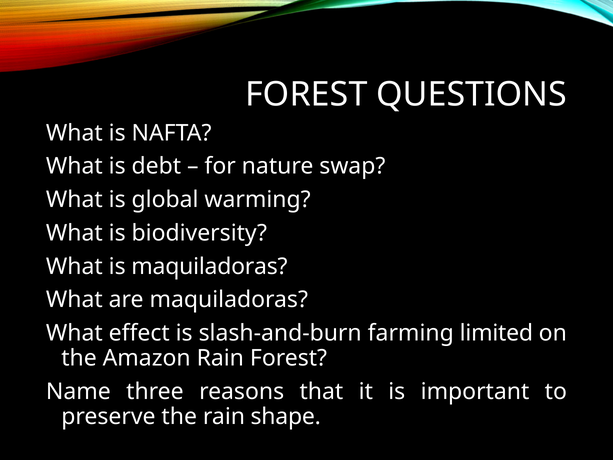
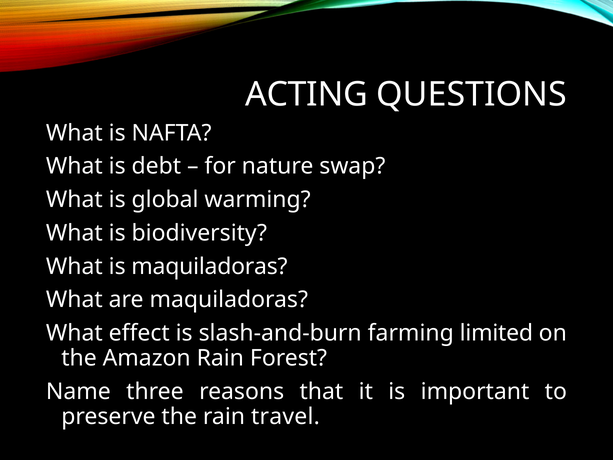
FOREST at (306, 94): FOREST -> ACTING
shape: shape -> travel
